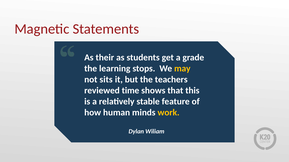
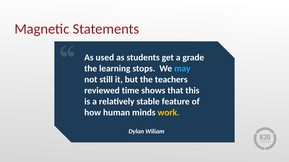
their: their -> used
may colour: yellow -> light blue
sits: sits -> still
